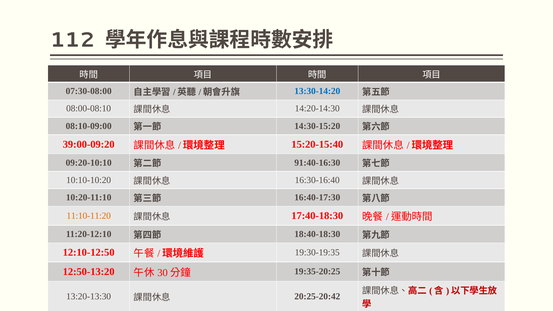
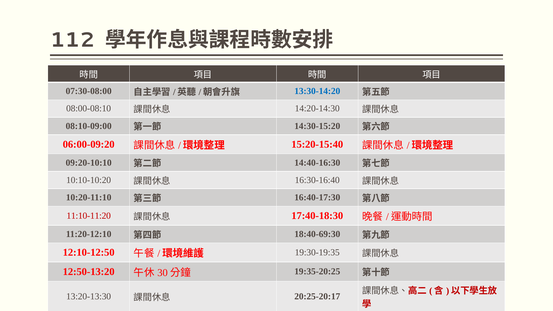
39:00-09:20: 39:00-09:20 -> 06:00-09:20
91:40-16:30: 91:40-16:30 -> 14:40-16:30
11:10-11:20 colour: orange -> red
18:40-18:30: 18:40-18:30 -> 18:40-69:30
20:25-20:42: 20:25-20:42 -> 20:25-20:17
